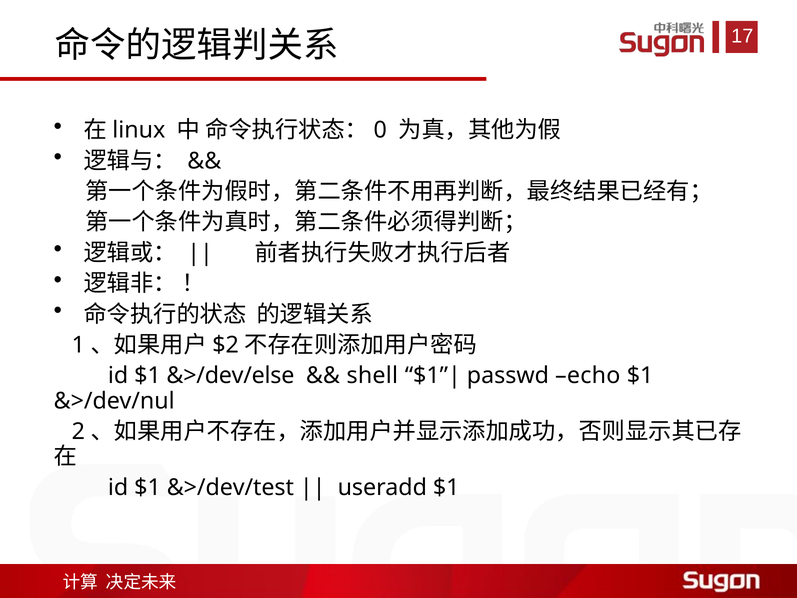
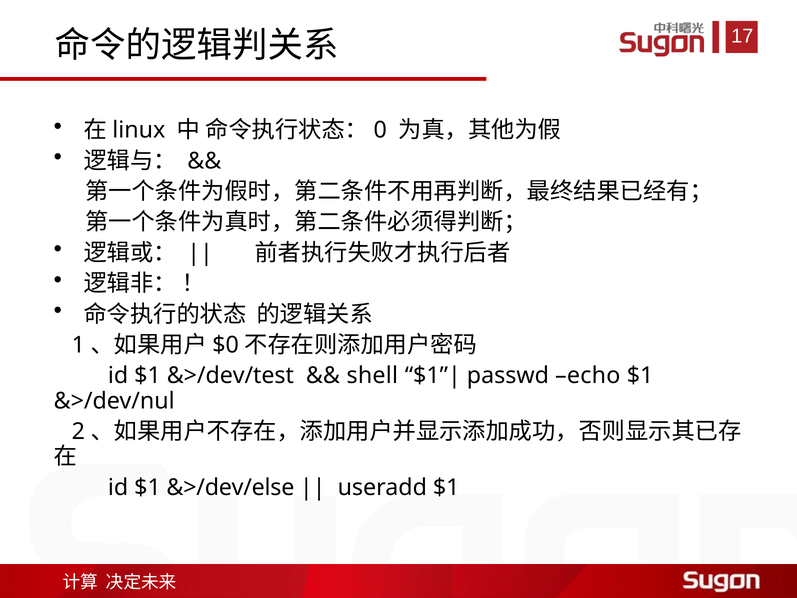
$2: $2 -> $0
&>/dev/else: &>/dev/else -> &>/dev/test
&>/dev/test: &>/dev/test -> &>/dev/else
